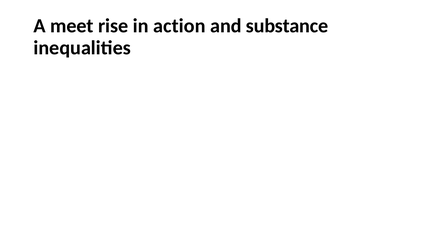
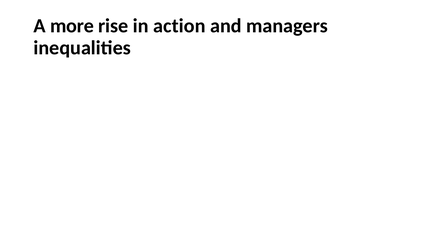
meet: meet -> more
substance: substance -> managers
